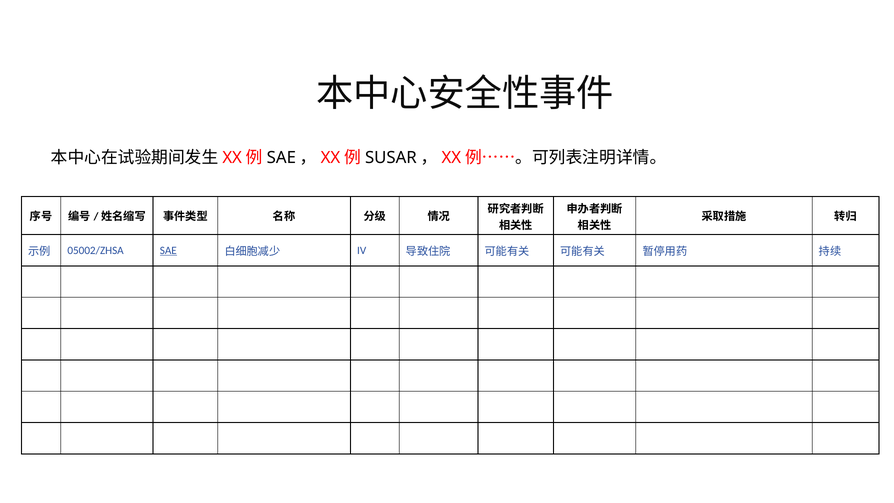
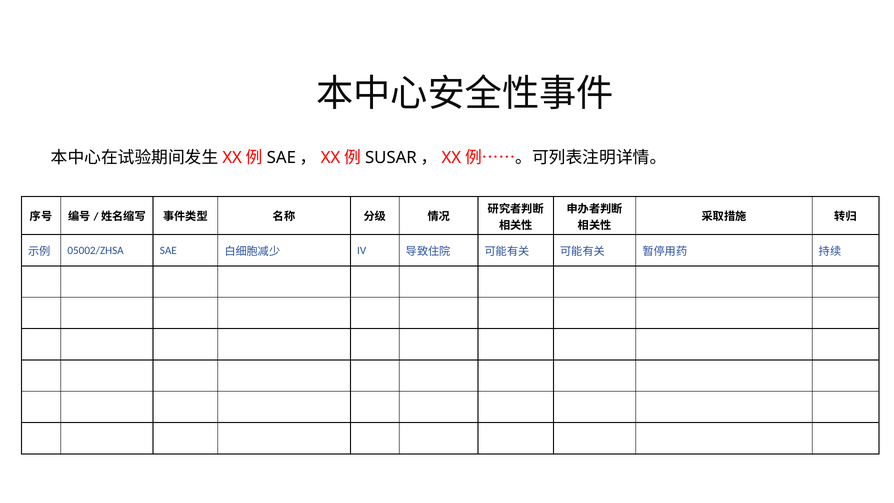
SAE underline: present -> none
